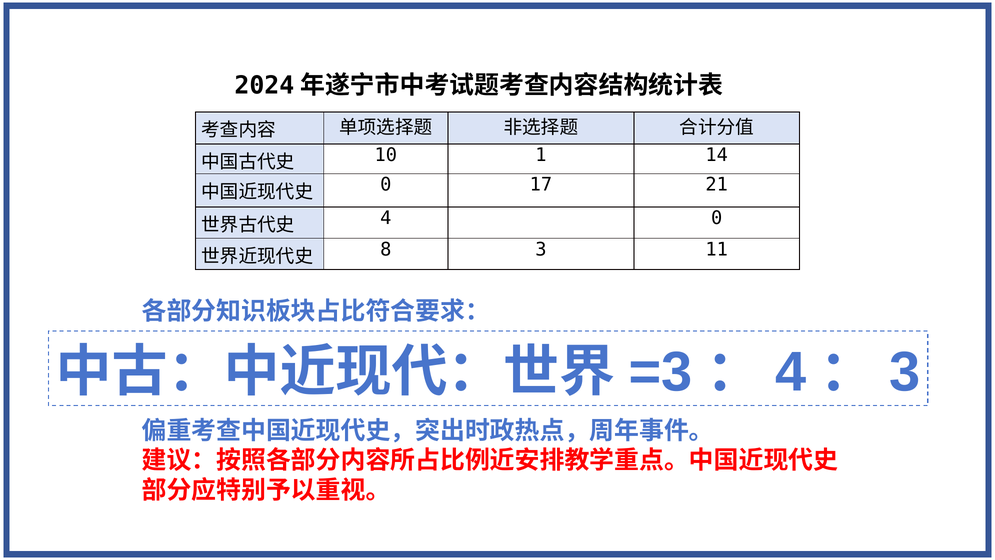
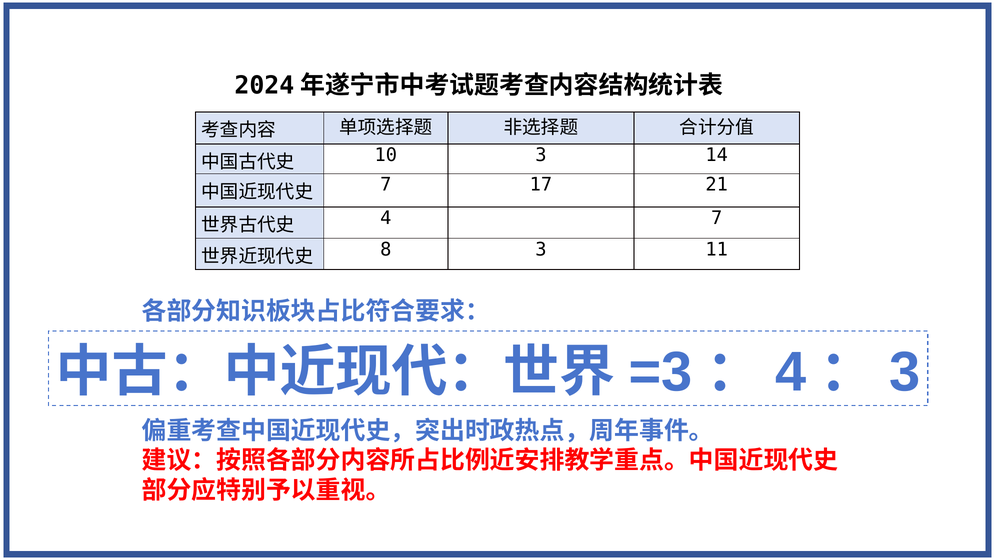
10 1: 1 -> 3
0 at (386, 185): 0 -> 7
4 0: 0 -> 7
